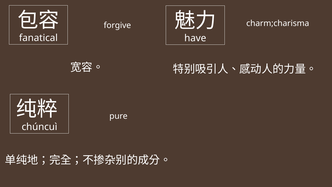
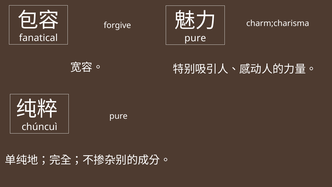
have at (195, 38): have -> pure
